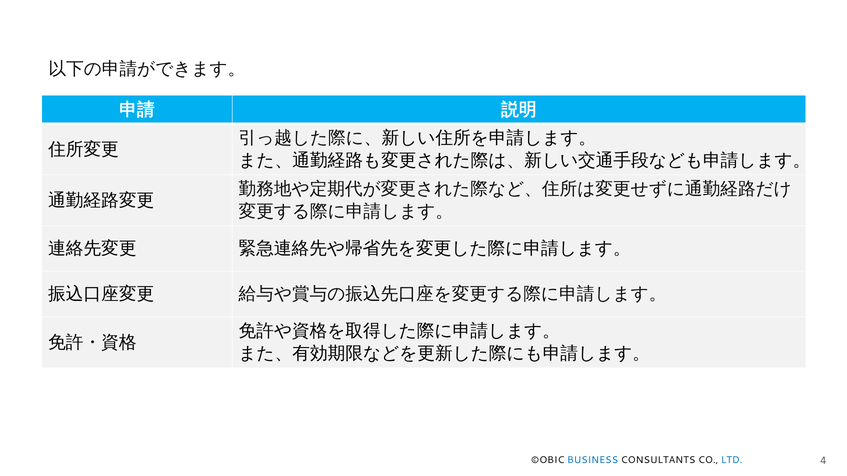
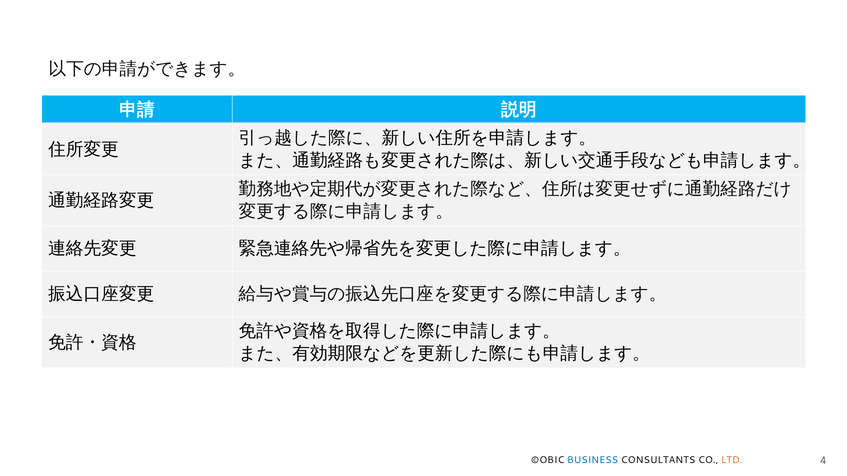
LTD colour: blue -> orange
